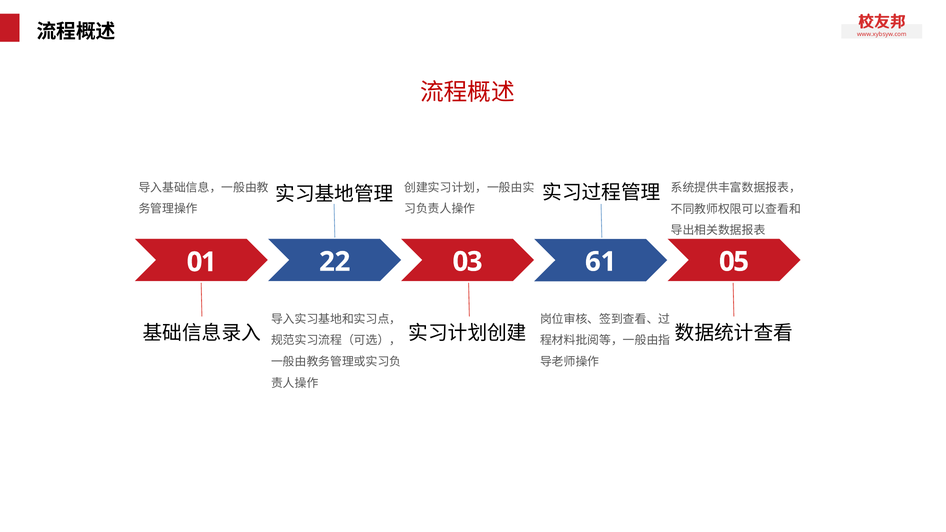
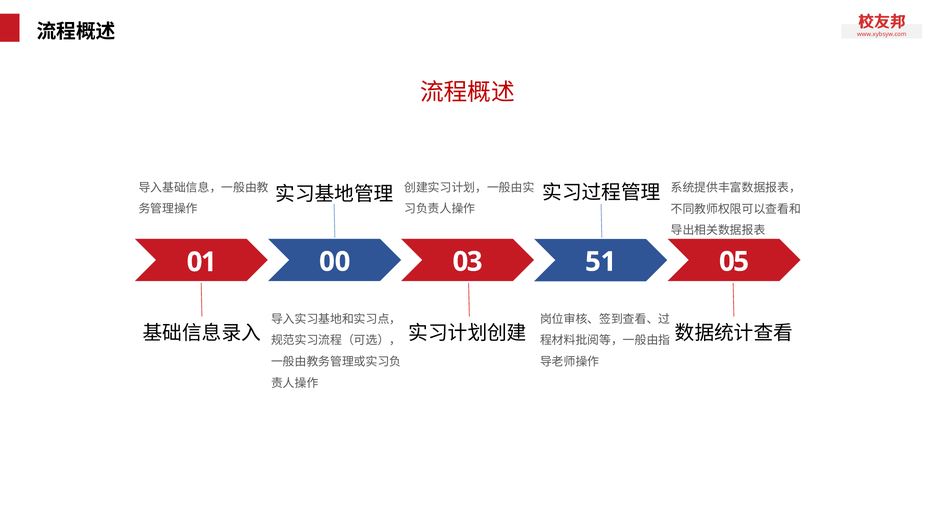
22: 22 -> 00
61: 61 -> 51
